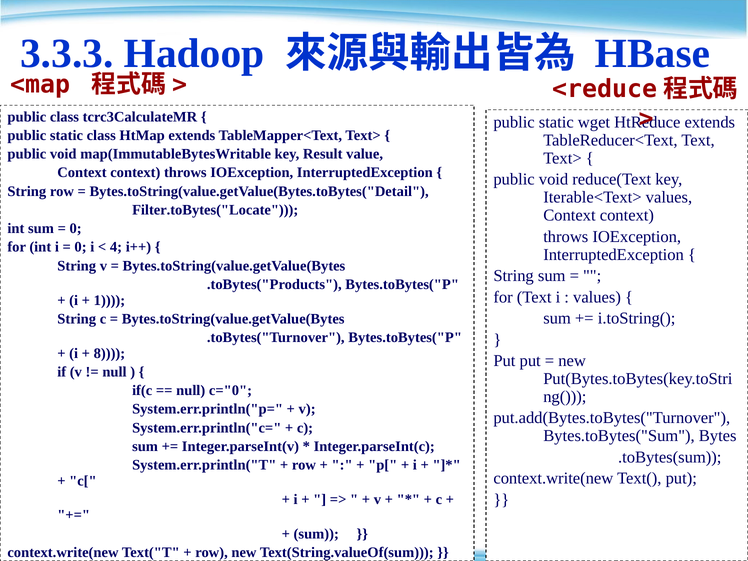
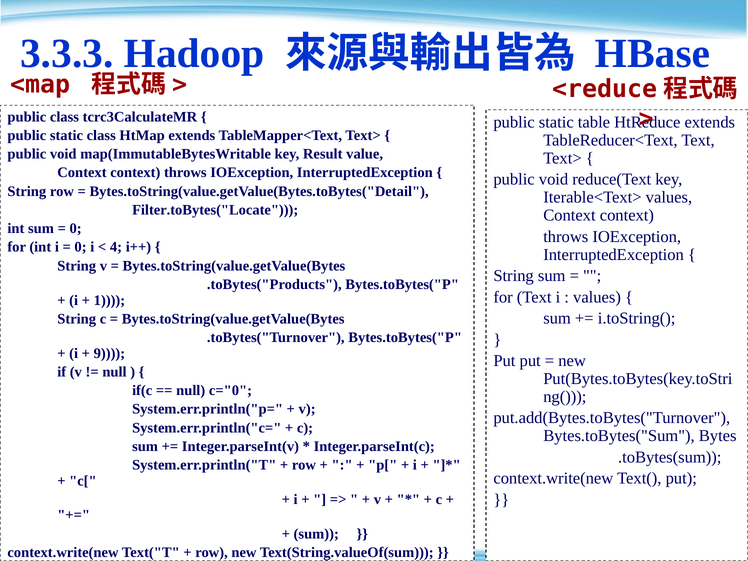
wget: wget -> table
8: 8 -> 9
